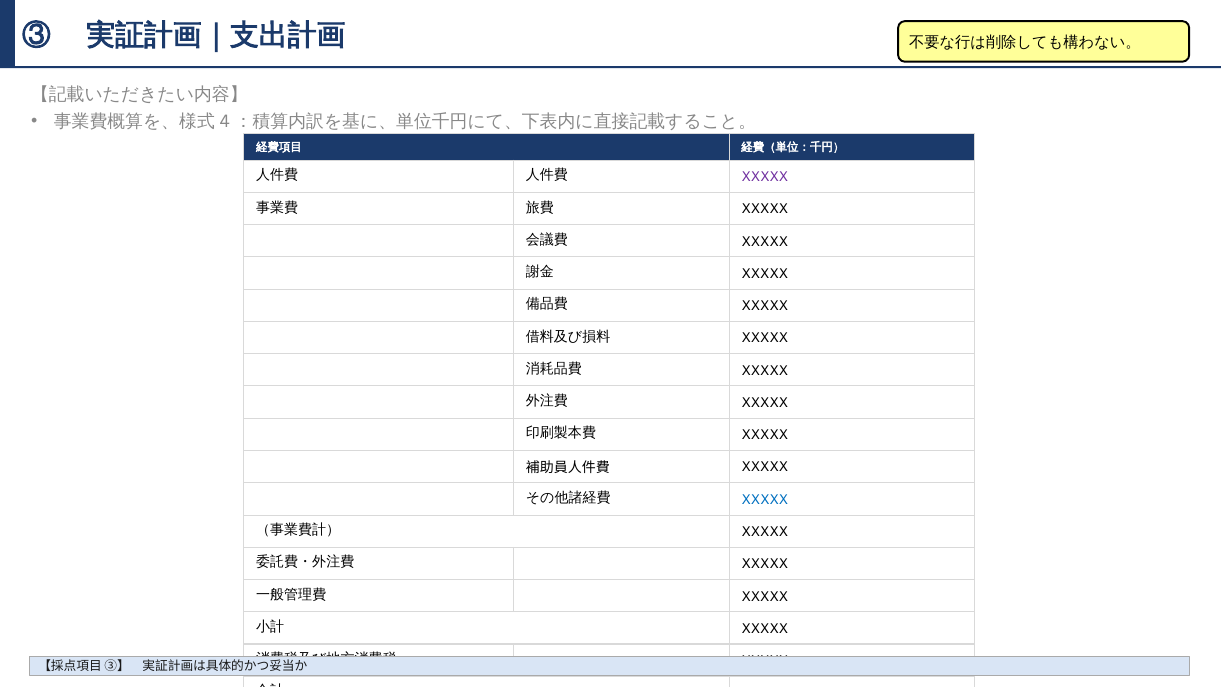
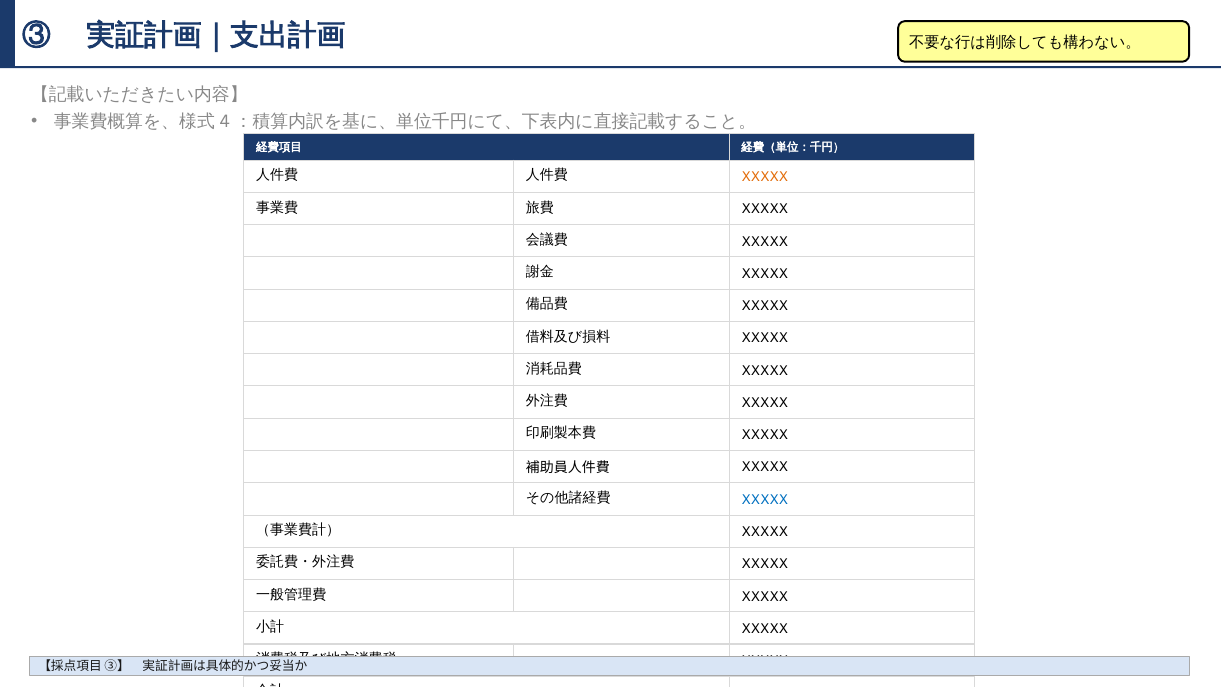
XXXXX at (765, 177) colour: purple -> orange
